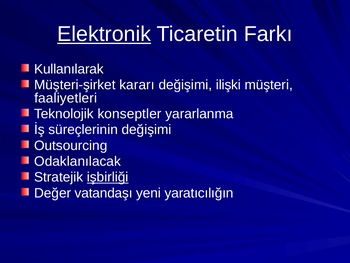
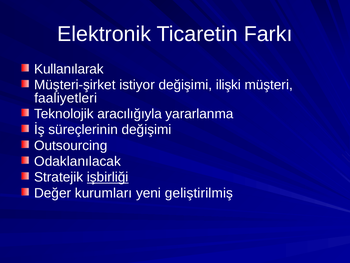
Elektronik underline: present -> none
kararı: kararı -> istiyor
konseptler: konseptler -> aracılığıyla
vatandaşı: vatandaşı -> kurumları
yaratıcılığın: yaratıcılığın -> geliştirilmiş
